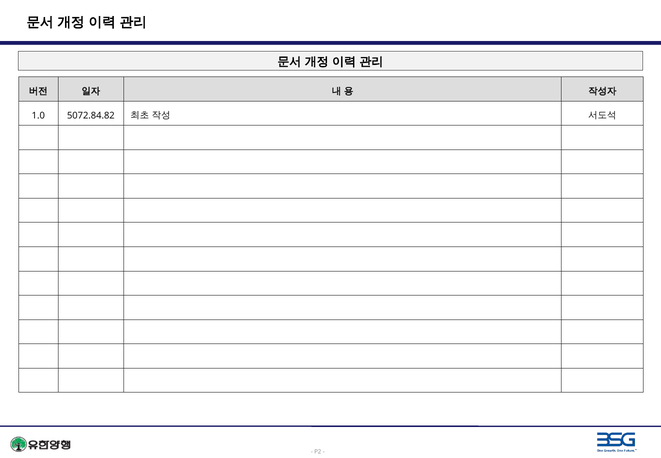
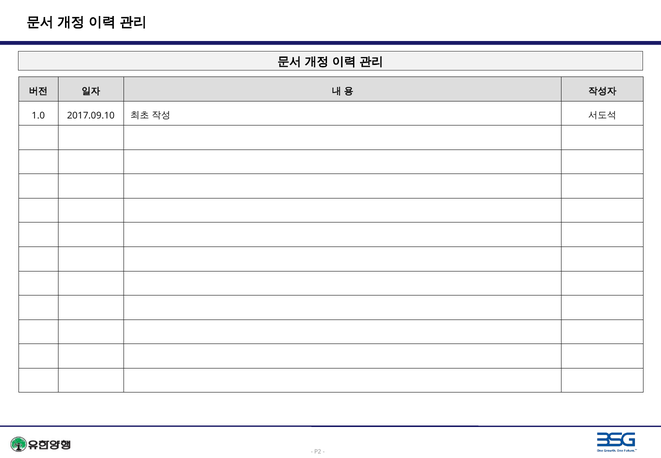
5072.84.82: 5072.84.82 -> 2017.09.10
